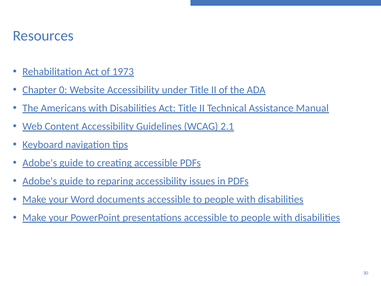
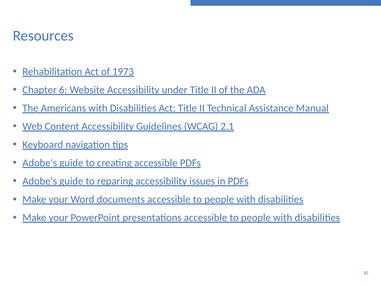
0: 0 -> 6
